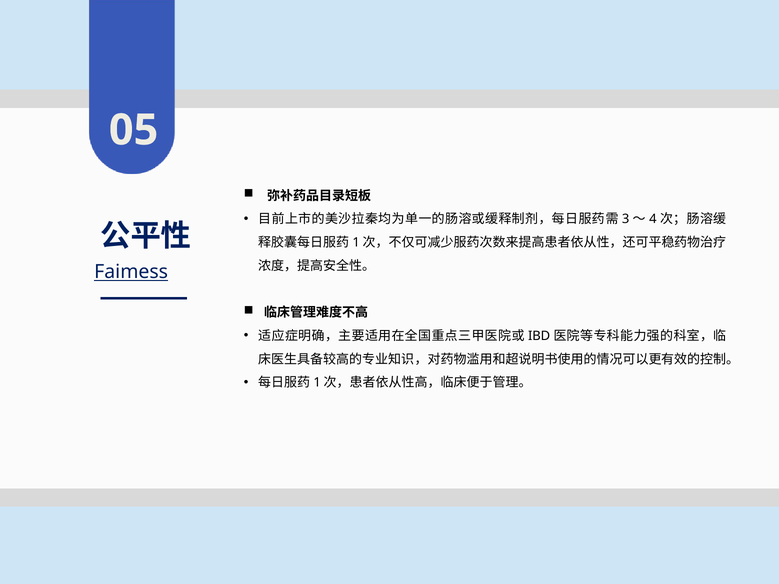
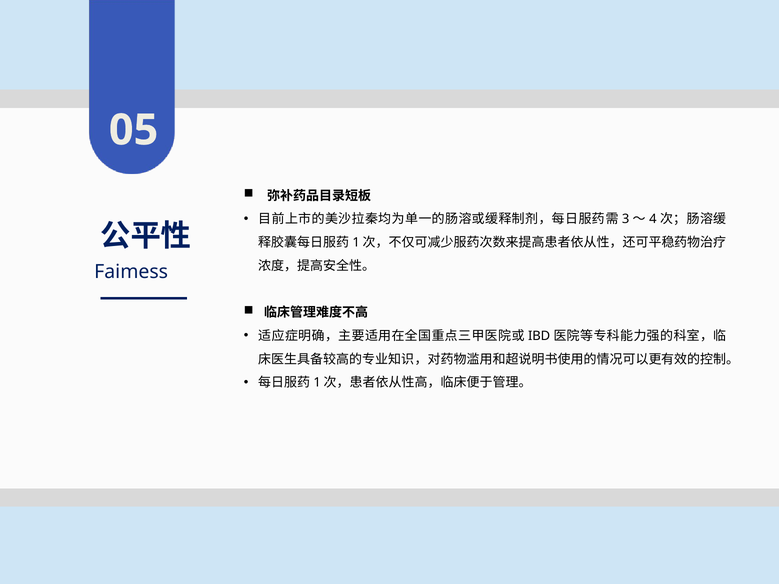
Faimess underline: present -> none
